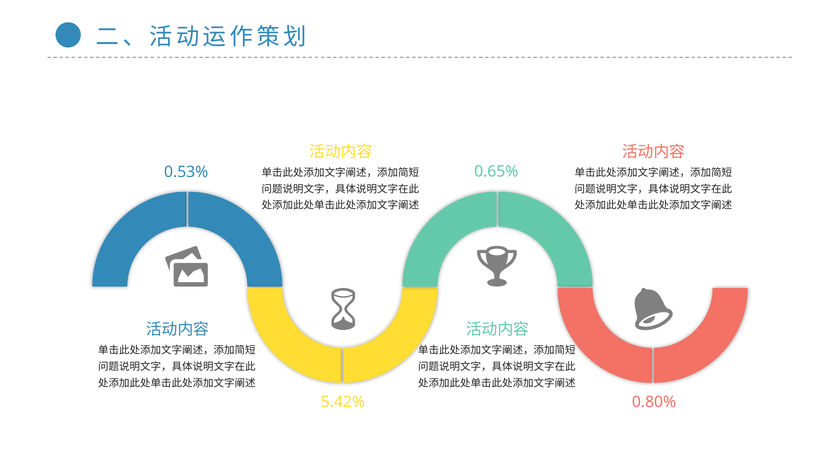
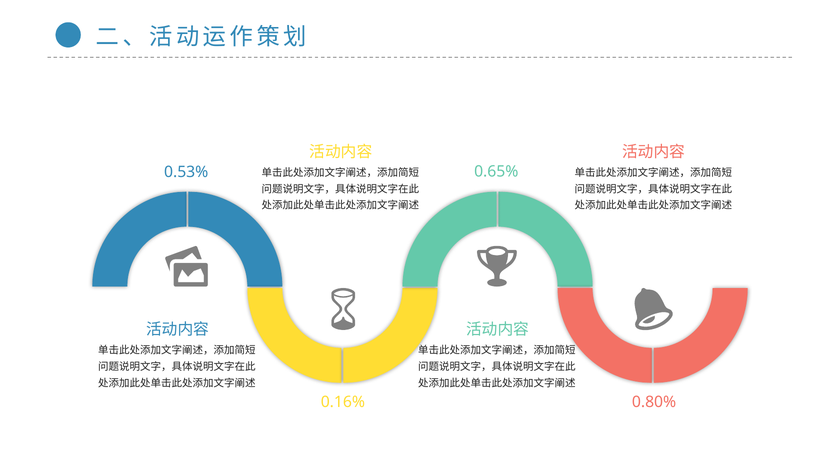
5.42%: 5.42% -> 0.16%
